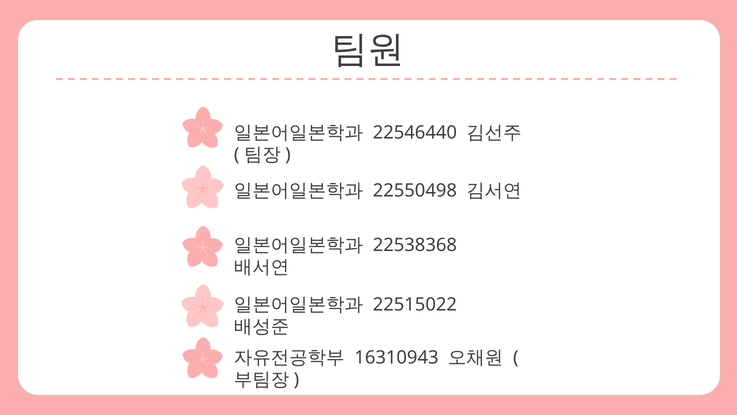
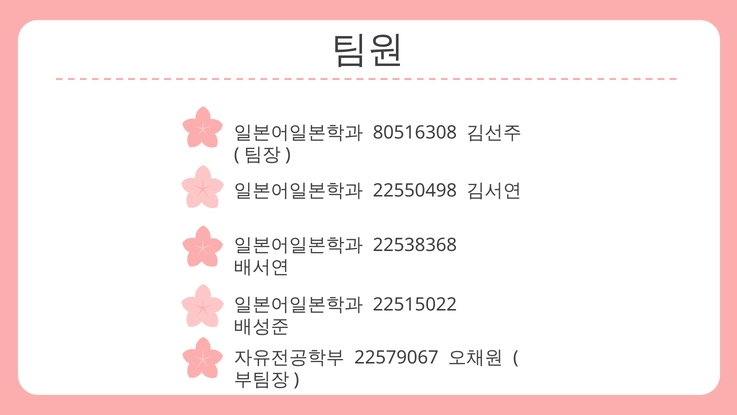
22546440: 22546440 -> 80516308
16310943: 16310943 -> 22579067
